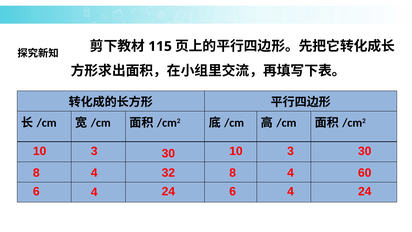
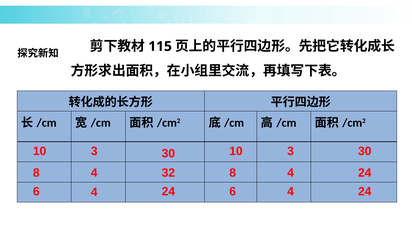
8 4 60: 60 -> 24
